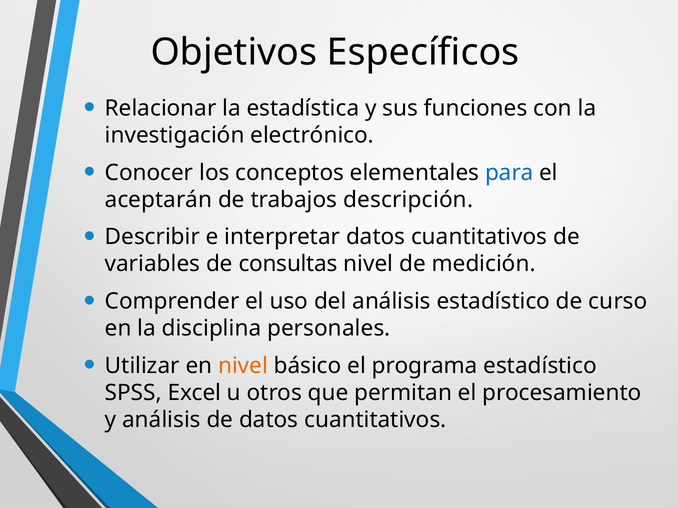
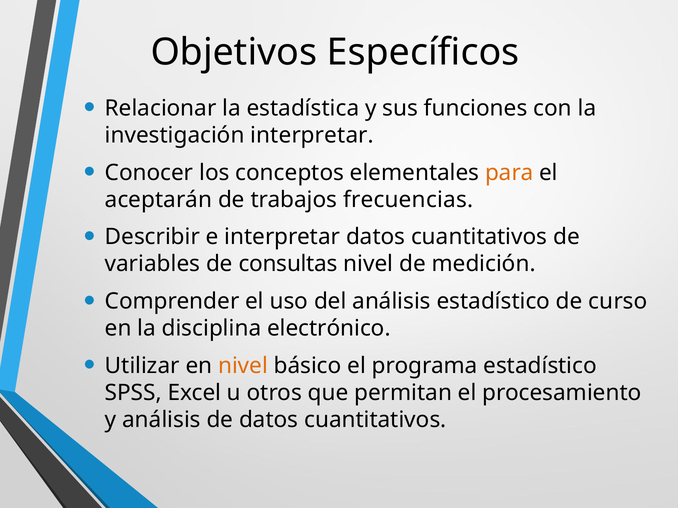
investigación electrónico: electrónico -> interpretar
para colour: blue -> orange
descripción: descripción -> frecuencias
personales: personales -> electrónico
